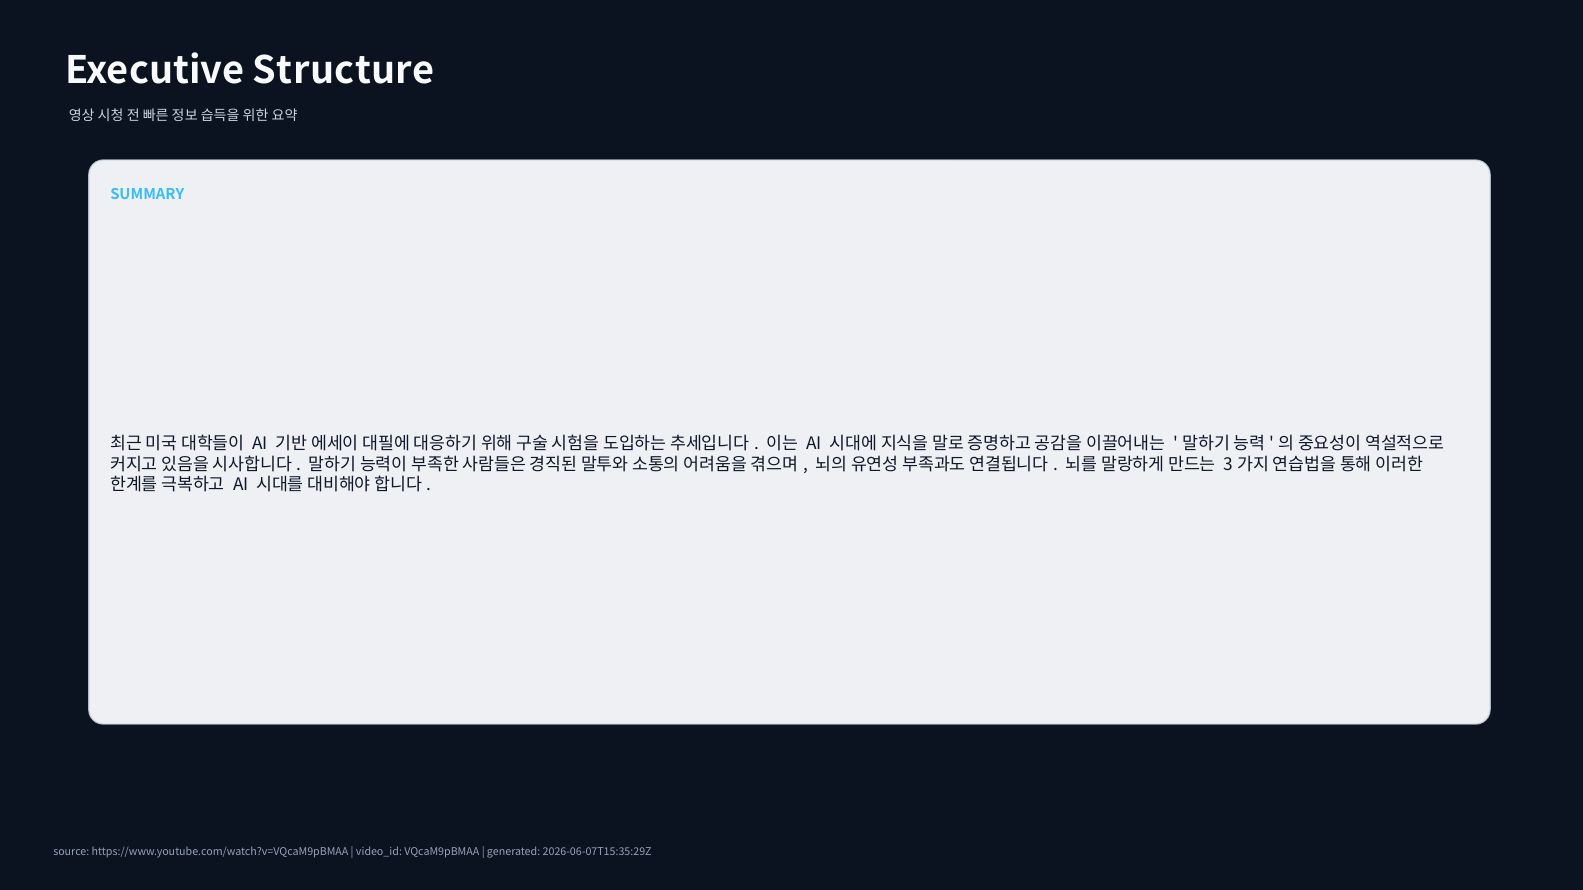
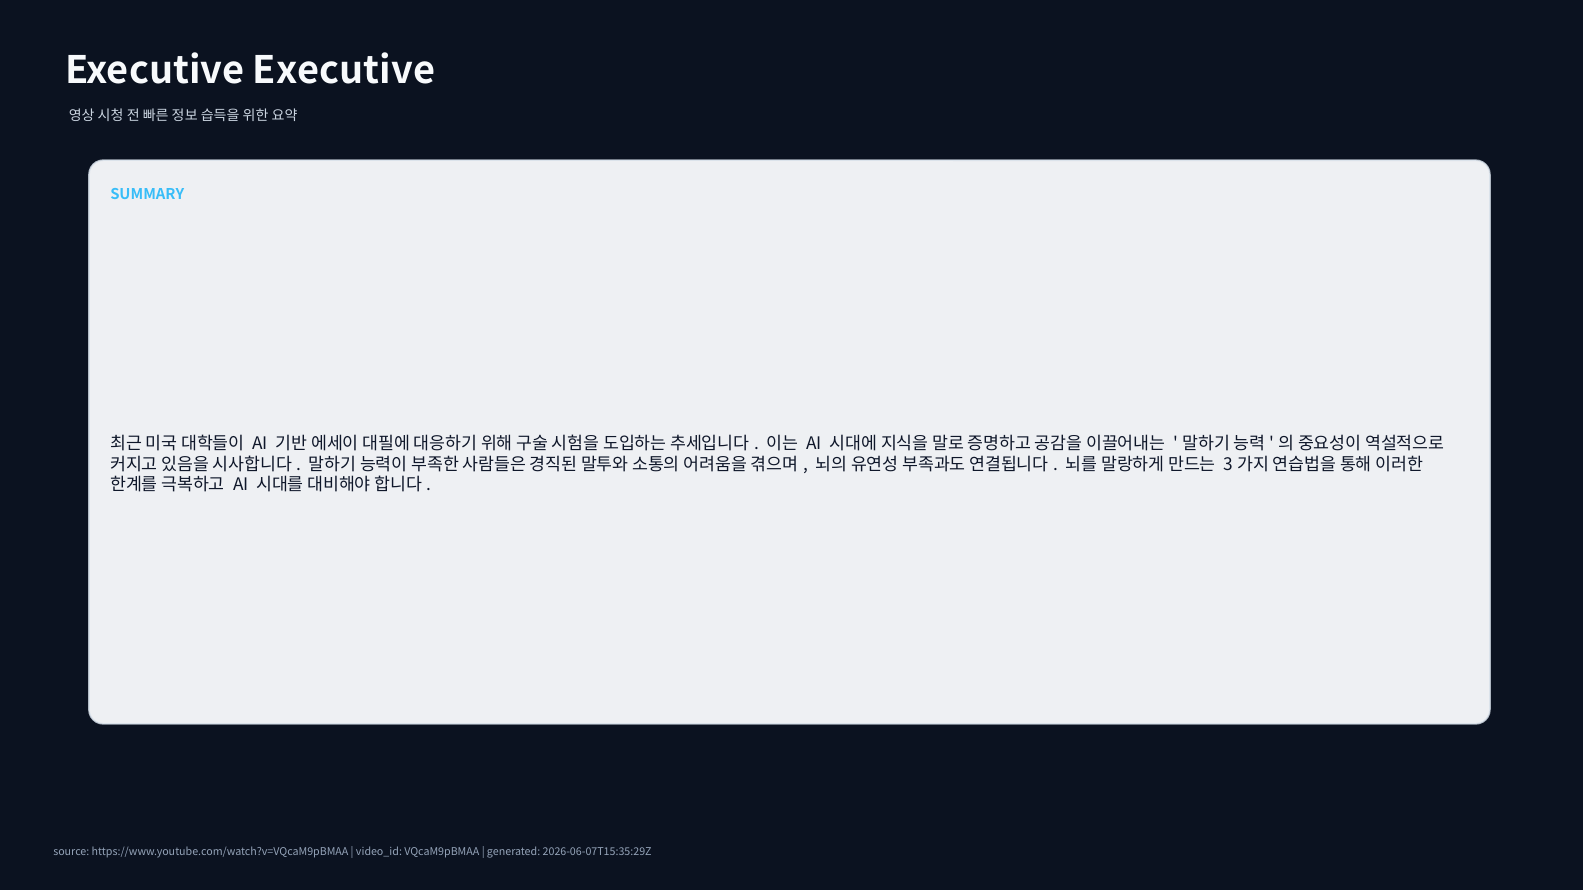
Executive Structure: Structure -> Executive
